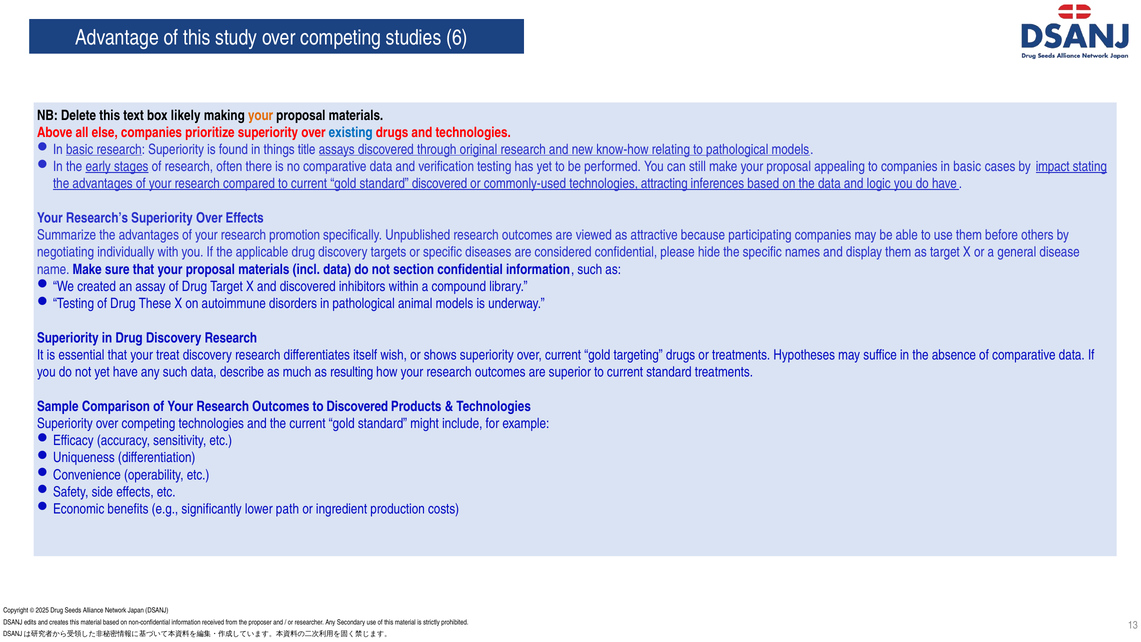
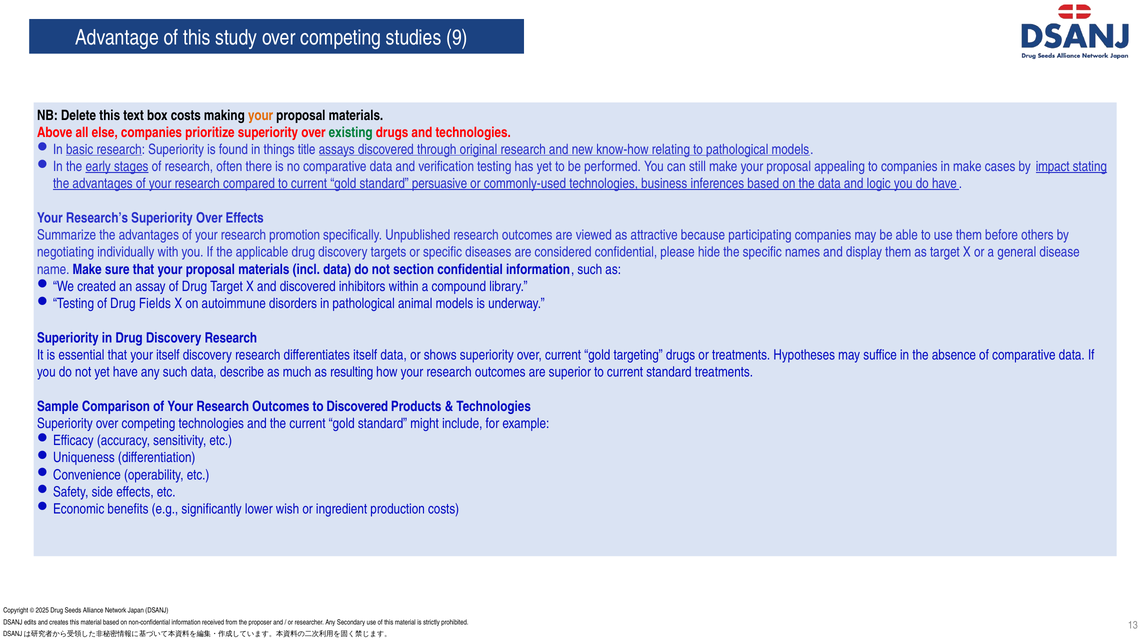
6: 6 -> 9
box likely: likely -> costs
existing colour: blue -> green
in basic: basic -> make
standard discovered: discovered -> persuasive
attracting: attracting -> business
These: These -> Fields
your treat: treat -> itself
itself wish: wish -> data
path: path -> wish
